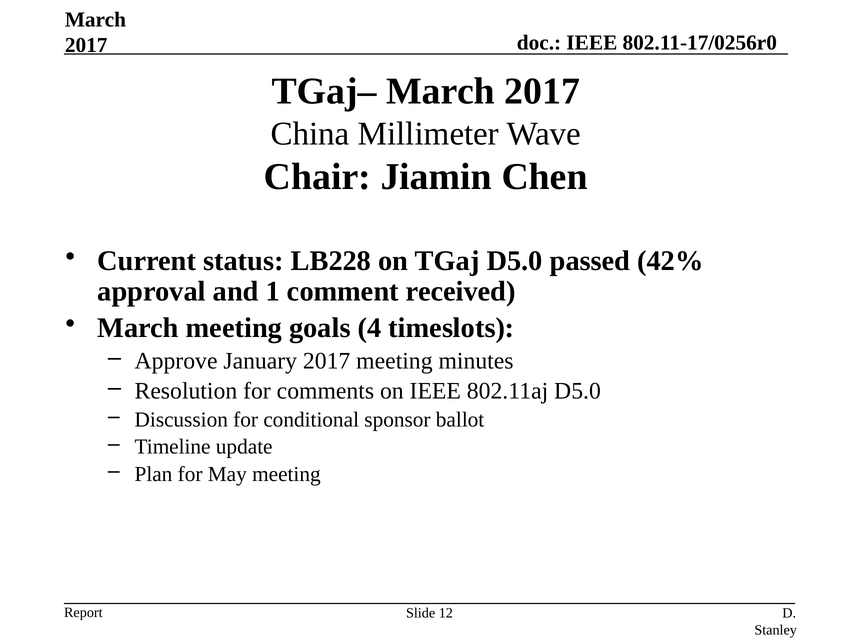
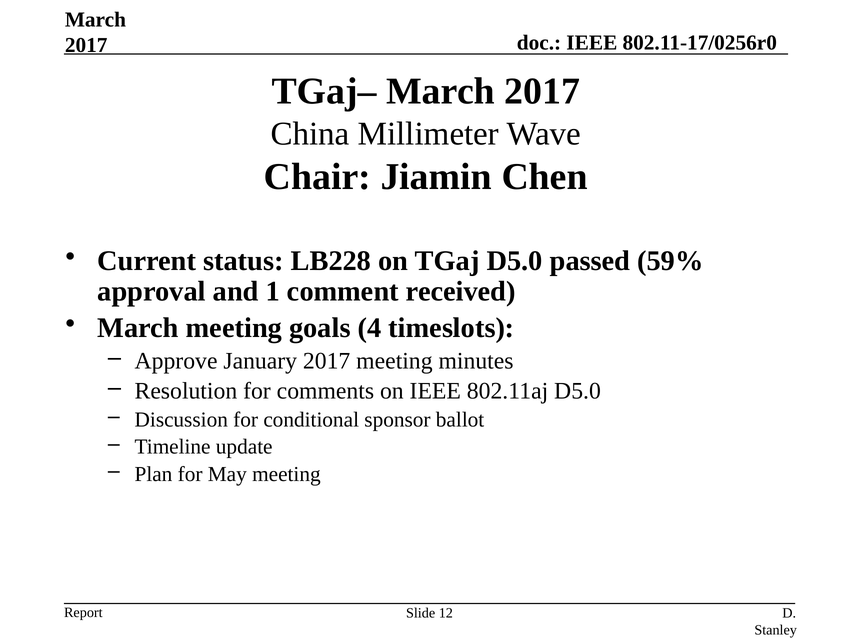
42%: 42% -> 59%
